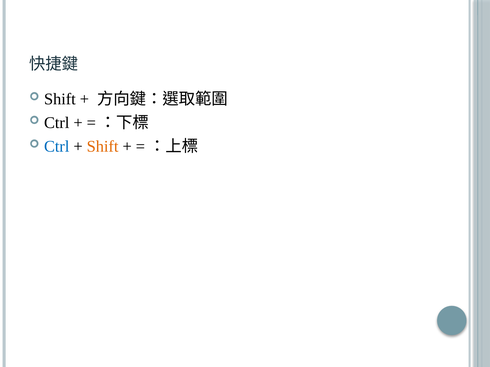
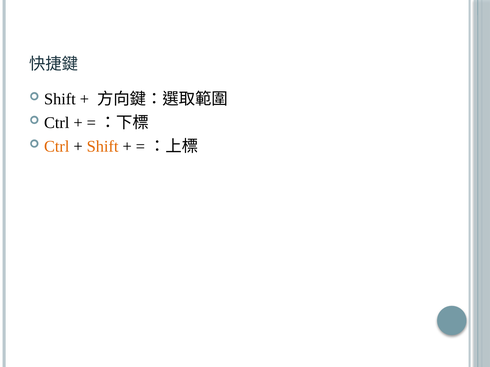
Ctrl at (57, 146) colour: blue -> orange
